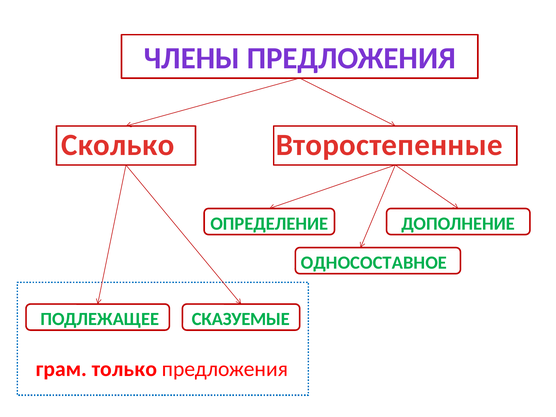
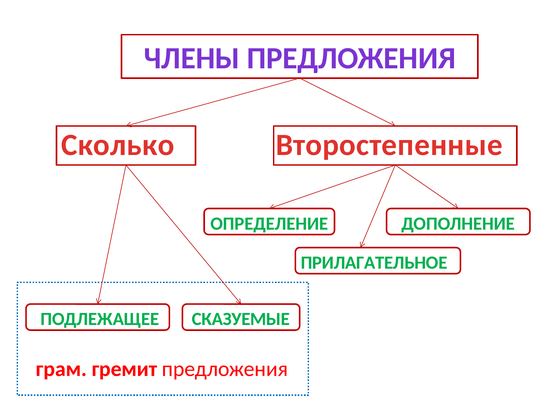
ОДНОСОСТАВНОЕ: ОДНОСОСТАВНОЕ -> ПРИЛАГАТЕЛЬНОЕ
только: только -> гремит
